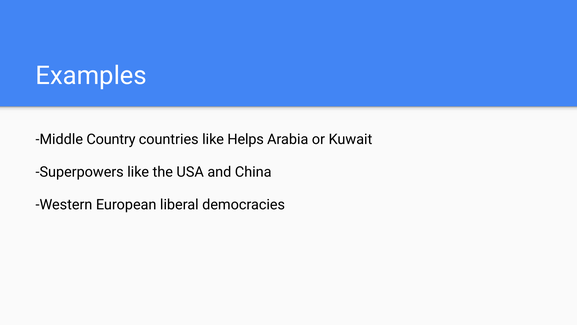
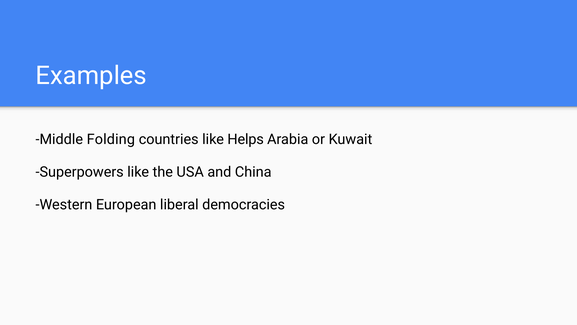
Country: Country -> Folding
